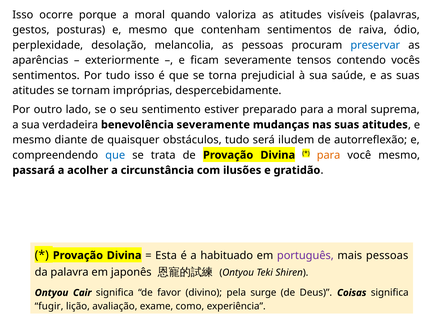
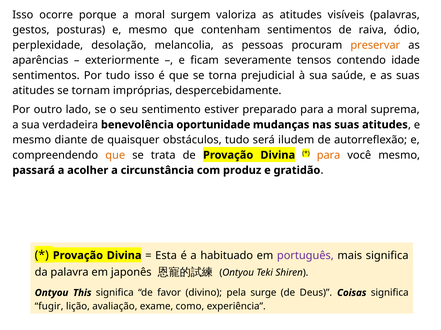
quando: quando -> surgem
preservar colour: blue -> orange
vocês: vocês -> idade
benevolência severamente: severamente -> oportunidade
que at (115, 155) colour: blue -> orange
ilusões: ilusões -> produz
mais pessoas: pessoas -> significa
Cair: Cair -> This
